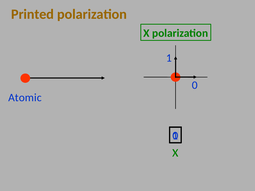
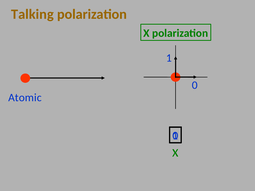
Printed: Printed -> Talking
